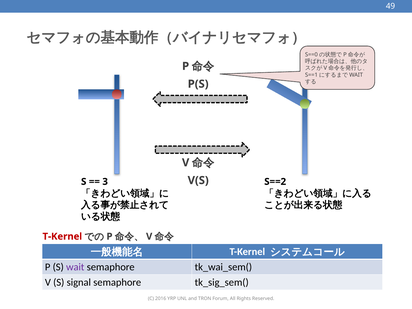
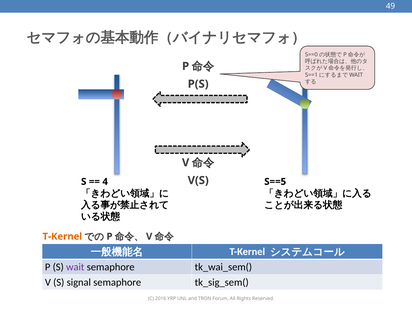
3: 3 -> 4
S==2: S==2 -> S==5
T-Kernel at (62, 237) colour: red -> orange
